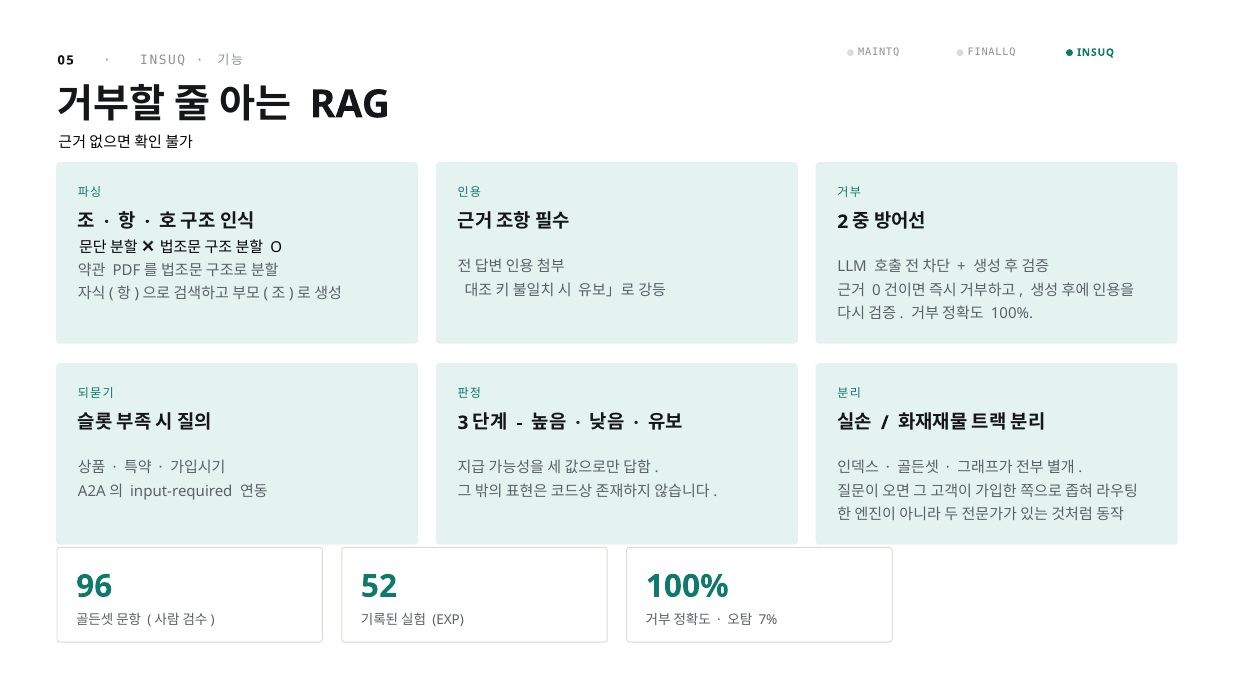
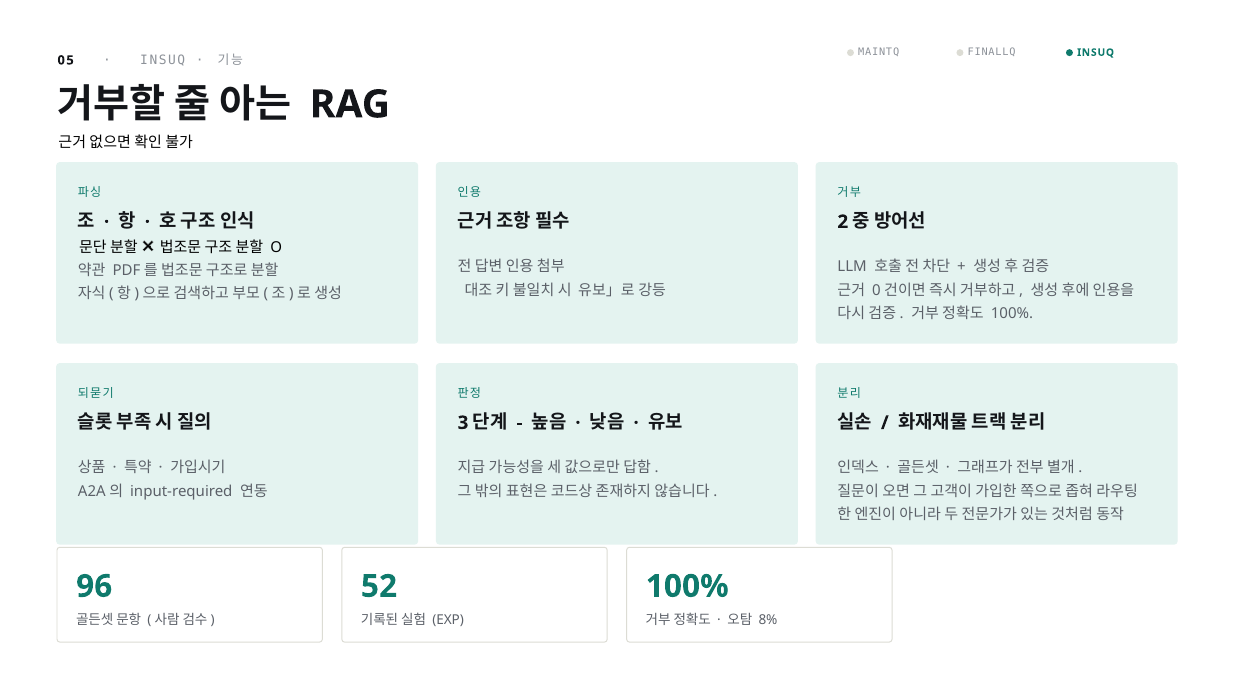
7%: 7% -> 8%
